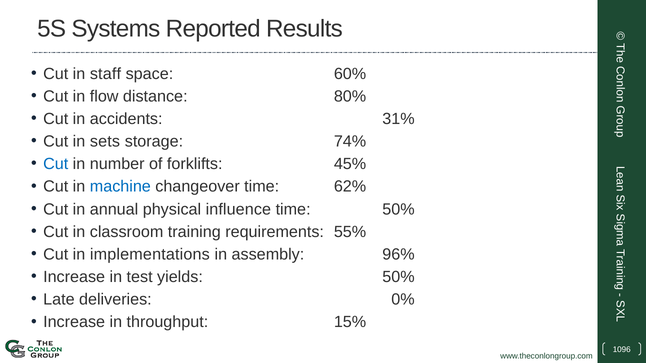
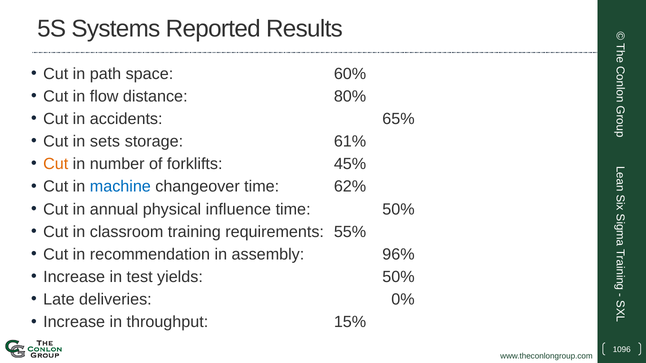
staff: staff -> path
31%: 31% -> 65%
74%: 74% -> 61%
Cut at (56, 164) colour: blue -> orange
implementations: implementations -> recommendation
